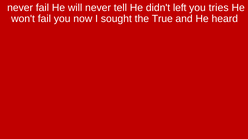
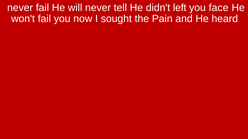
tries: tries -> face
True: True -> Pain
